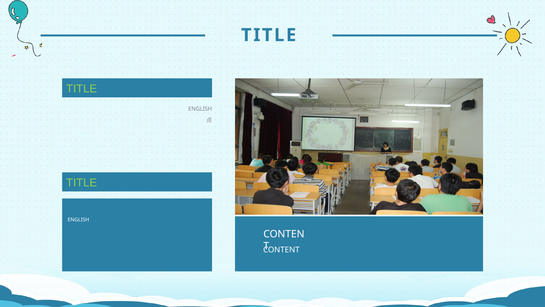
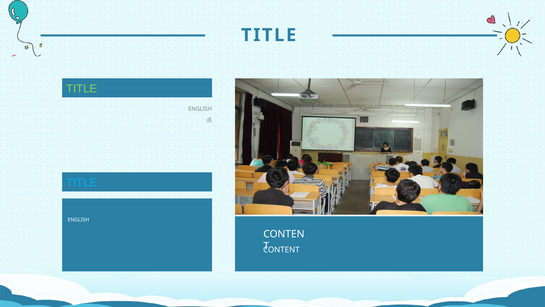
TITLE at (82, 182) colour: light green -> light blue
